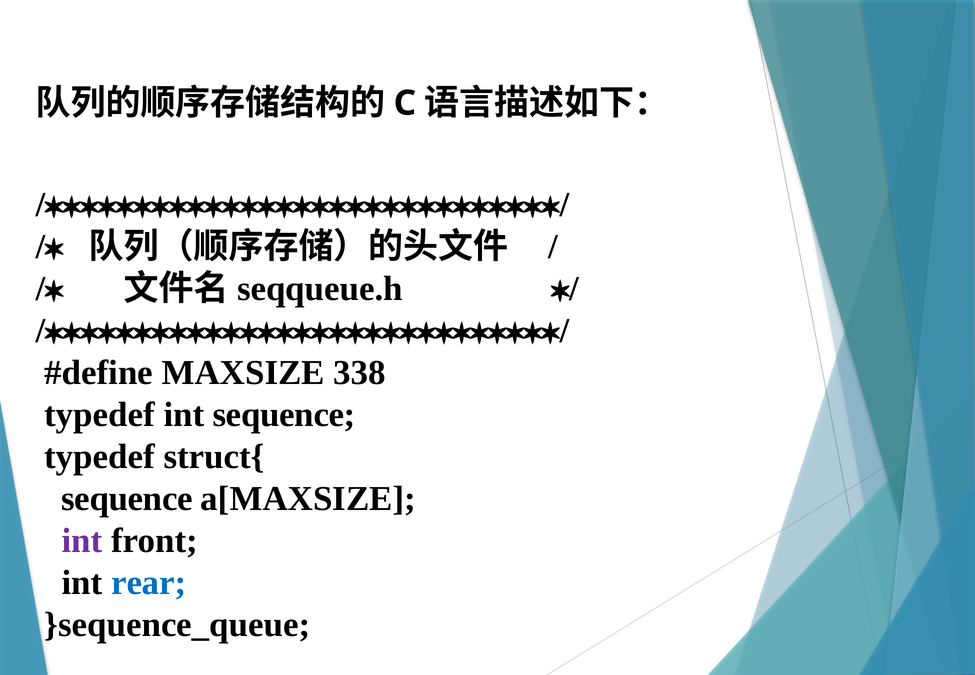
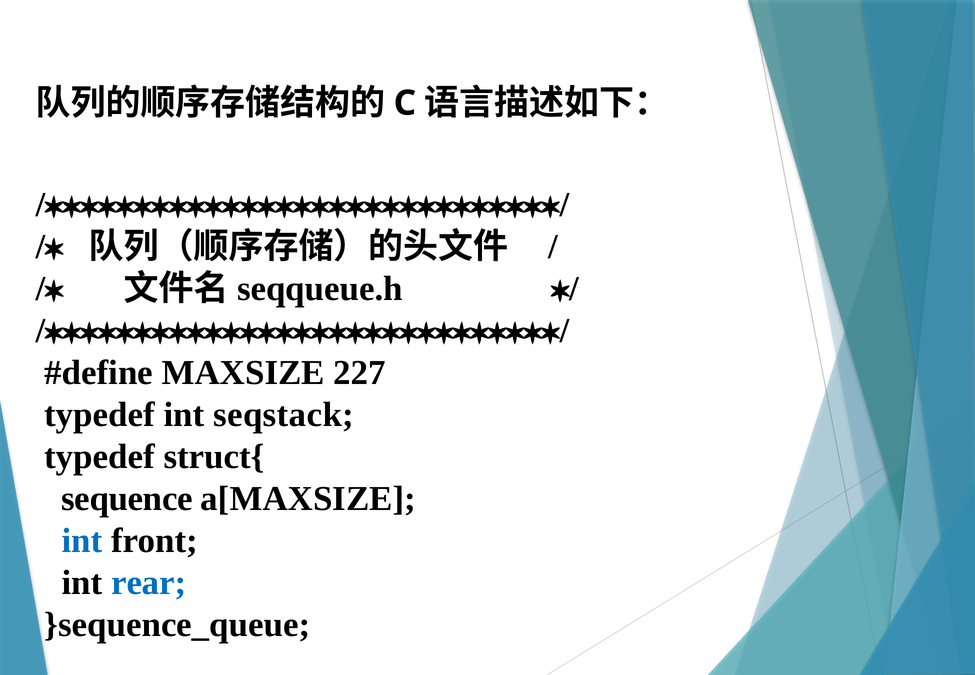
338: 338 -> 227
int sequence: sequence -> seqstack
int at (82, 541) colour: purple -> blue
